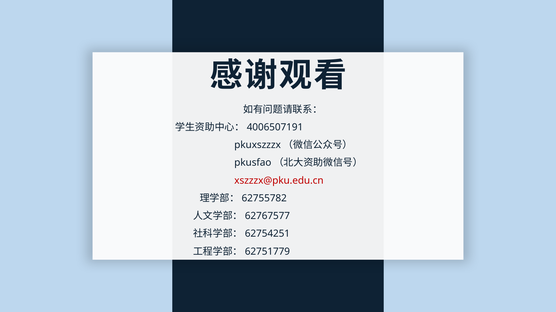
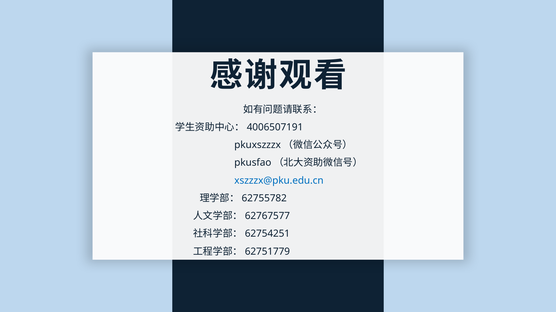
xszzzx@pku.edu.cn colour: red -> blue
